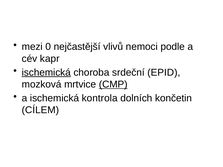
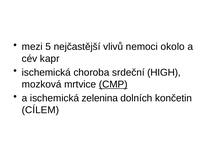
0: 0 -> 5
podle: podle -> okolo
ischemická at (46, 73) underline: present -> none
EPID: EPID -> HIGH
kontrola: kontrola -> zelenina
